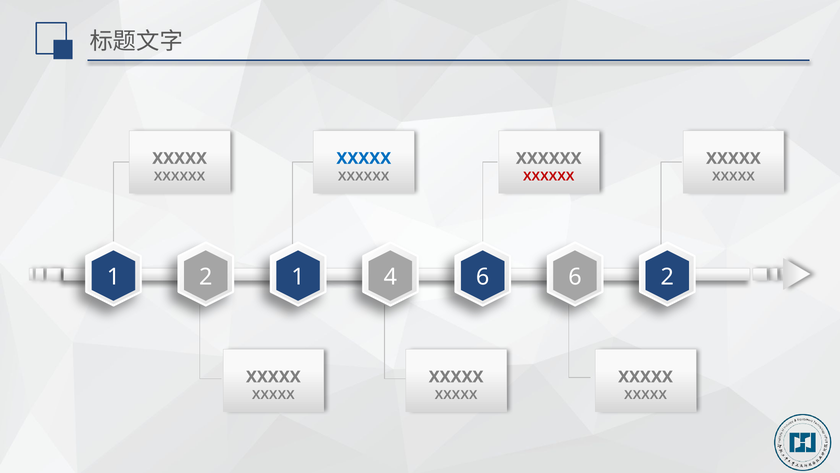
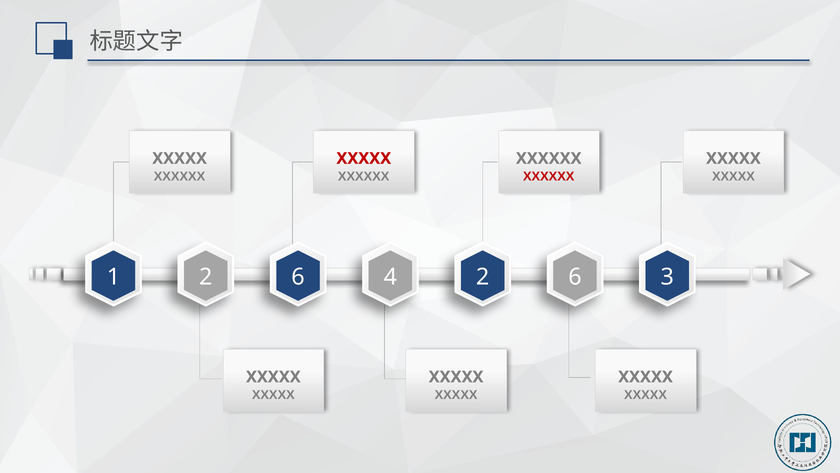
XXXXX at (364, 158) colour: blue -> red
1 2 1: 1 -> 6
4 6: 6 -> 2
6 2: 2 -> 3
